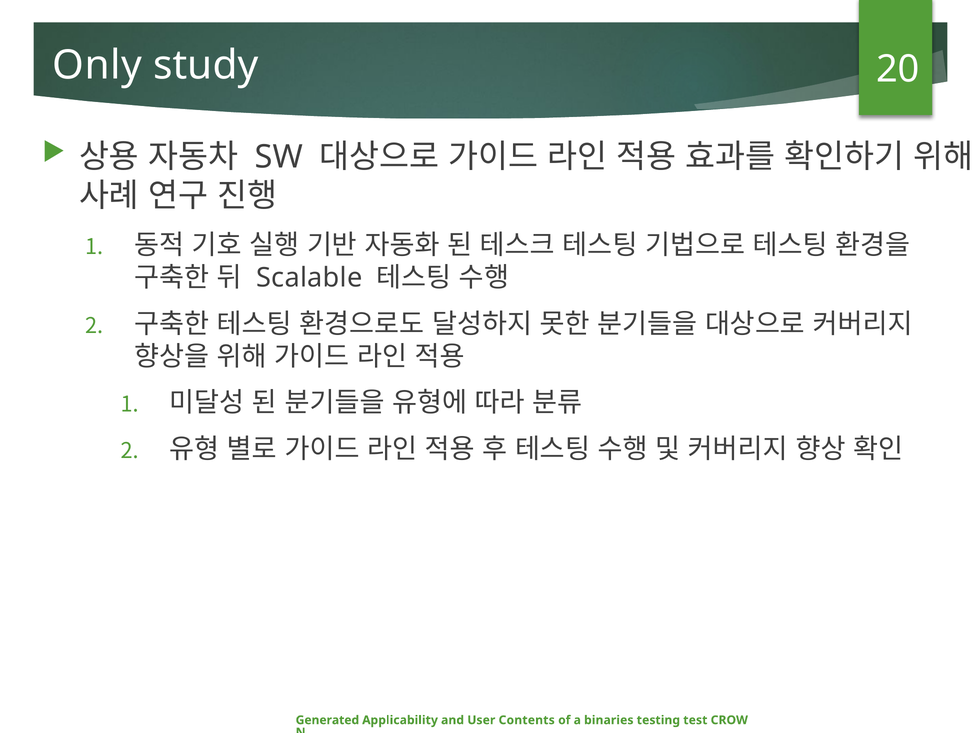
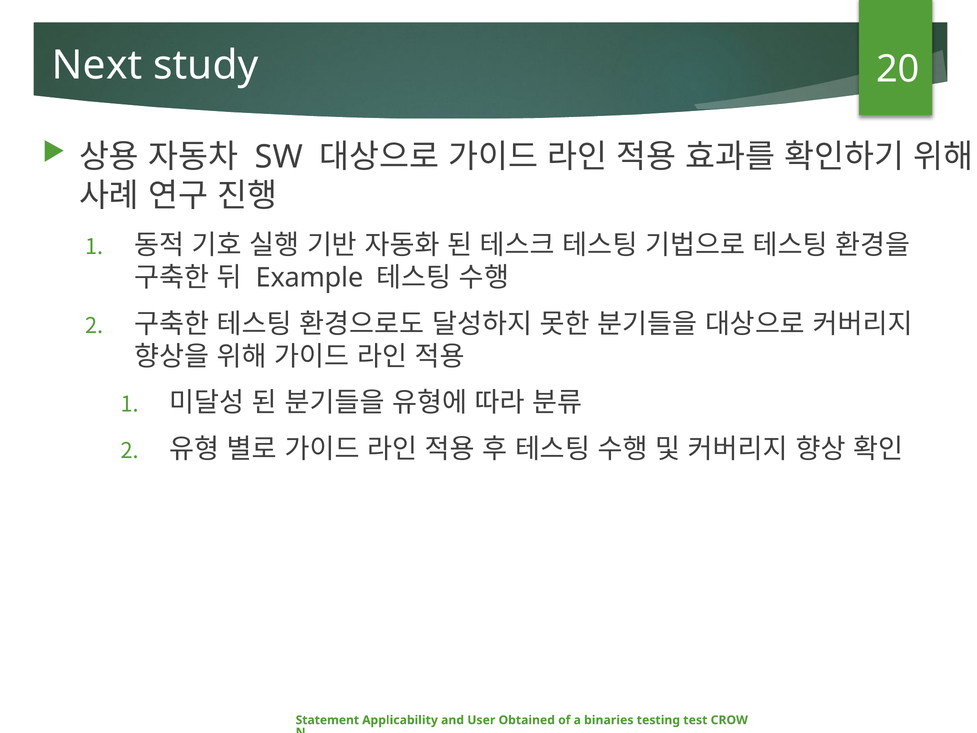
Only: Only -> Next
Scalable: Scalable -> Example
Generated: Generated -> Statement
Contents: Contents -> Obtained
